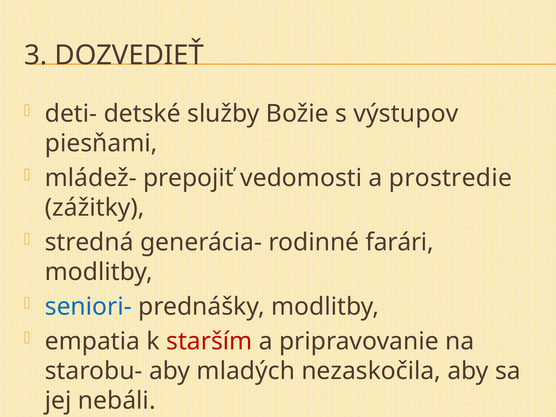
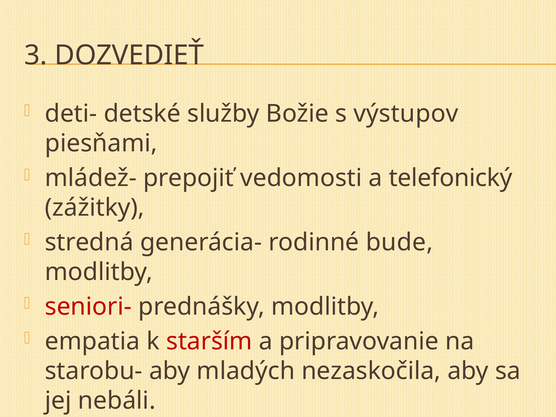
prostredie: prostredie -> telefonický
farári: farári -> bude
seniori- colour: blue -> red
